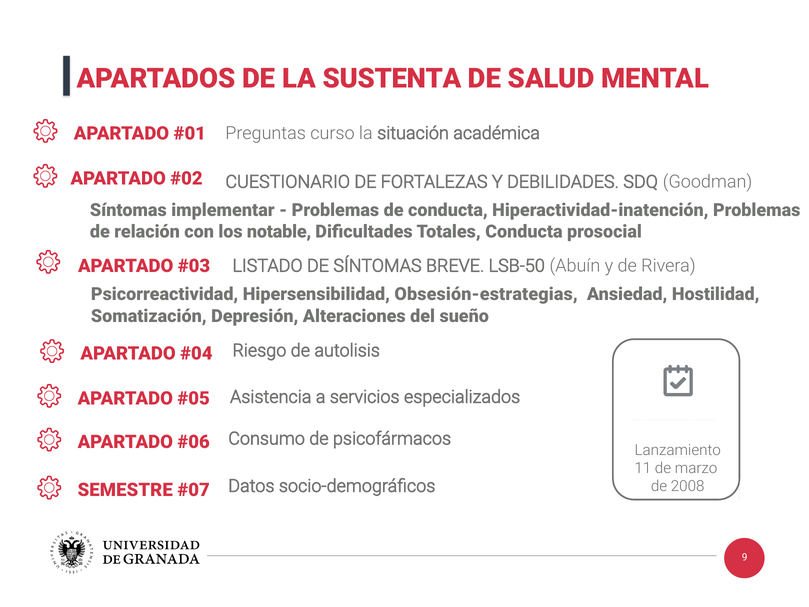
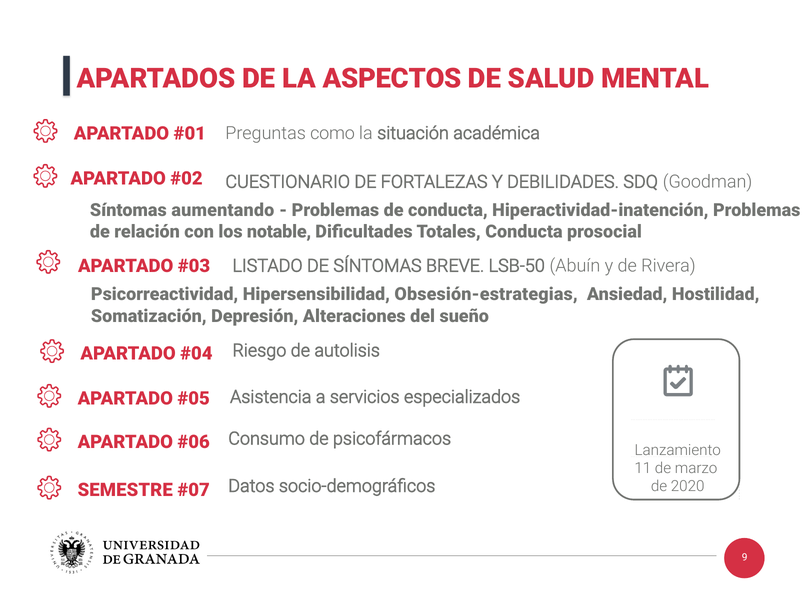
SUSTENTA: SUSTENTA -> ASPECTOS
curso: curso -> como
implementar: implementar -> aumentando
2008: 2008 -> 2020
